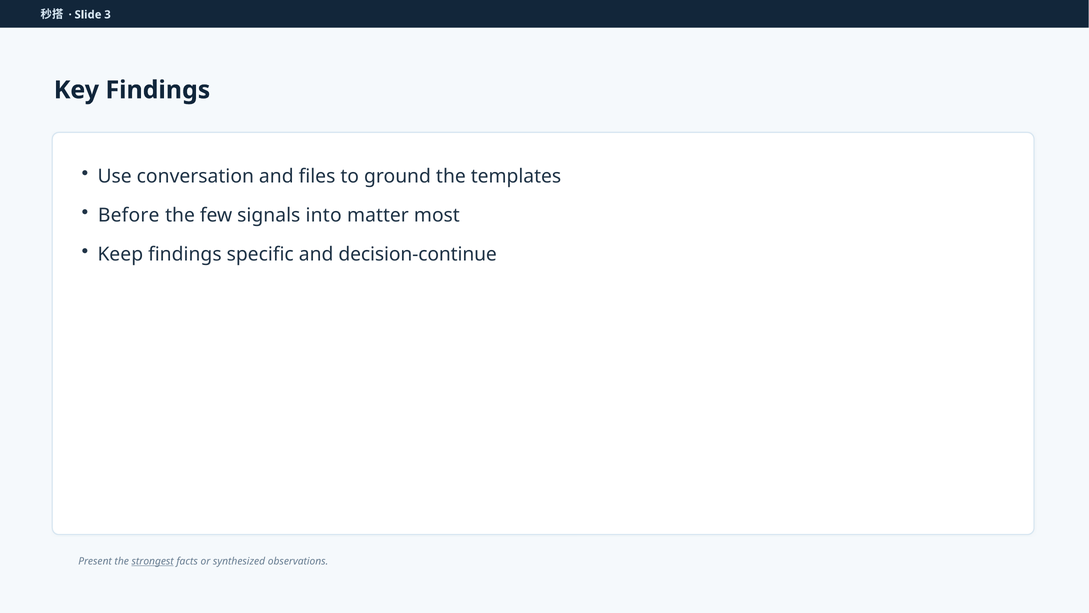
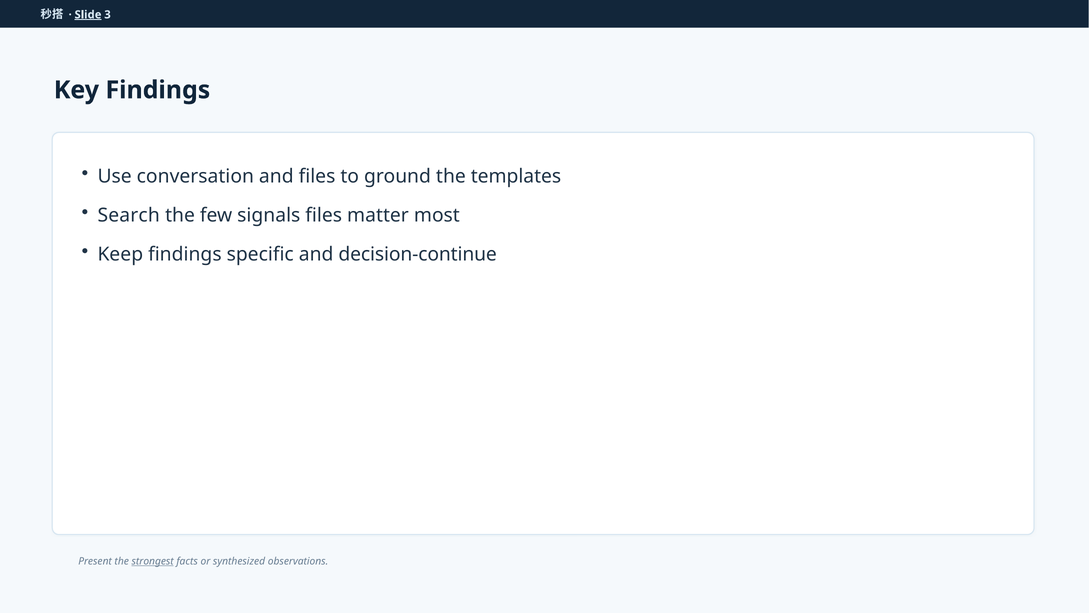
Slide underline: none -> present
Before: Before -> Search
signals into: into -> files
